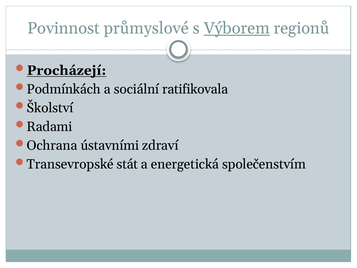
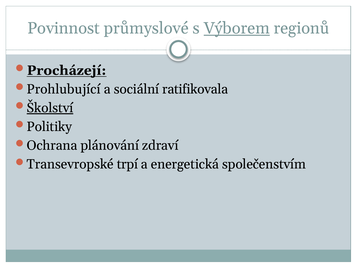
Podmínkách: Podmínkách -> Prohlubující
Školství underline: none -> present
Radami: Radami -> Politiky
ústavními: ústavními -> plánování
stát: stát -> trpí
